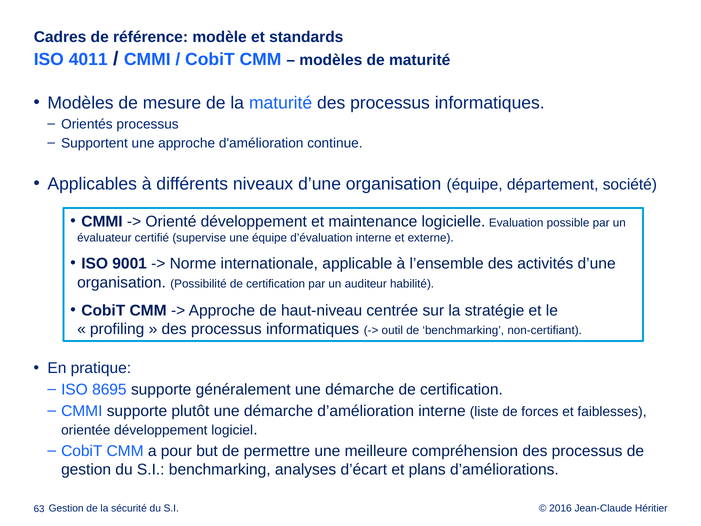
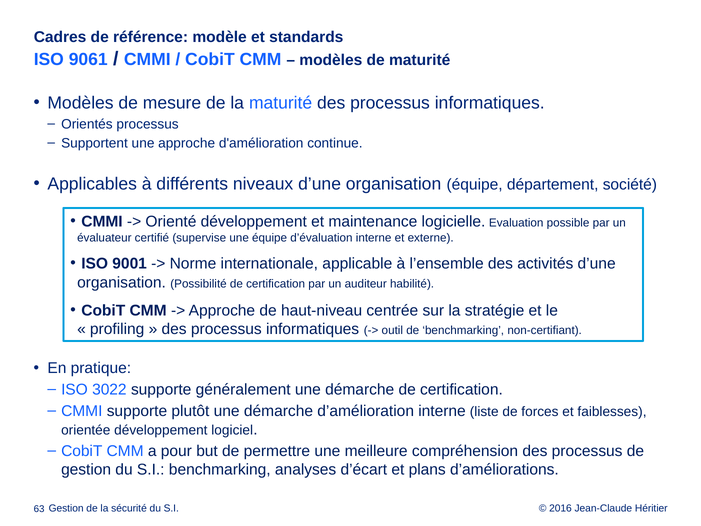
4011: 4011 -> 9061
8695: 8695 -> 3022
